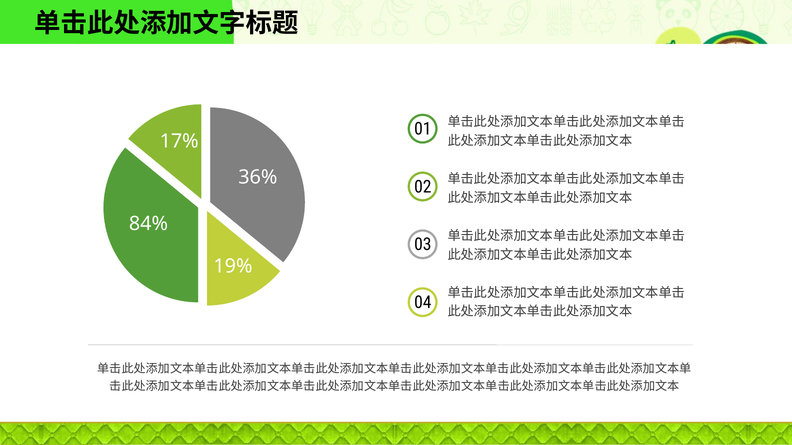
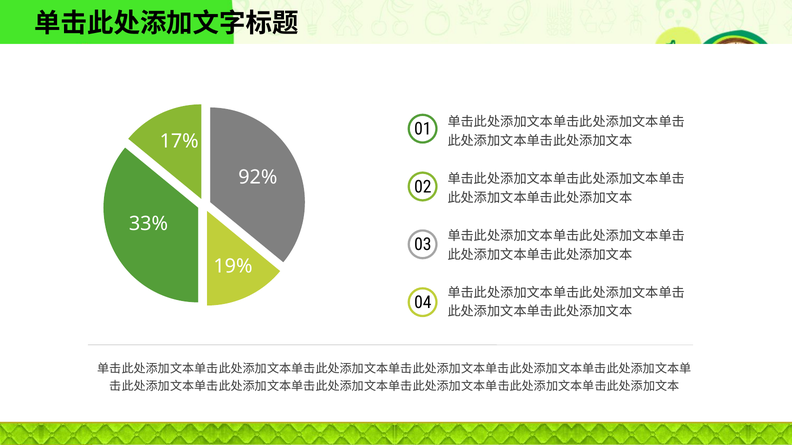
36%: 36% -> 92%
84%: 84% -> 33%
